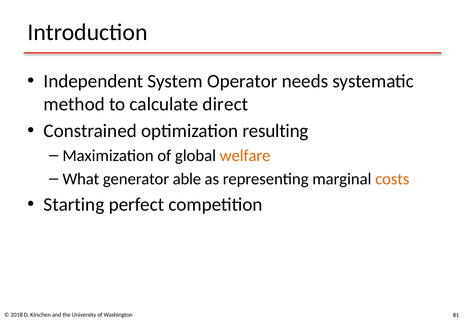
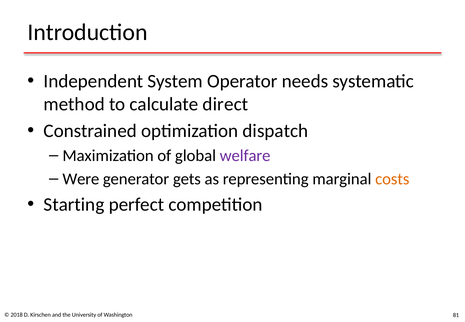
resulting: resulting -> dispatch
welfare colour: orange -> purple
What: What -> Were
able: able -> gets
